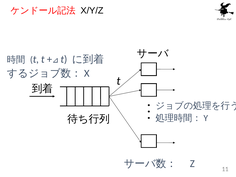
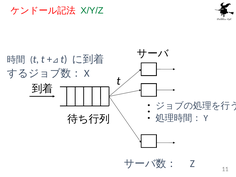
X/Y/Z colour: black -> green
